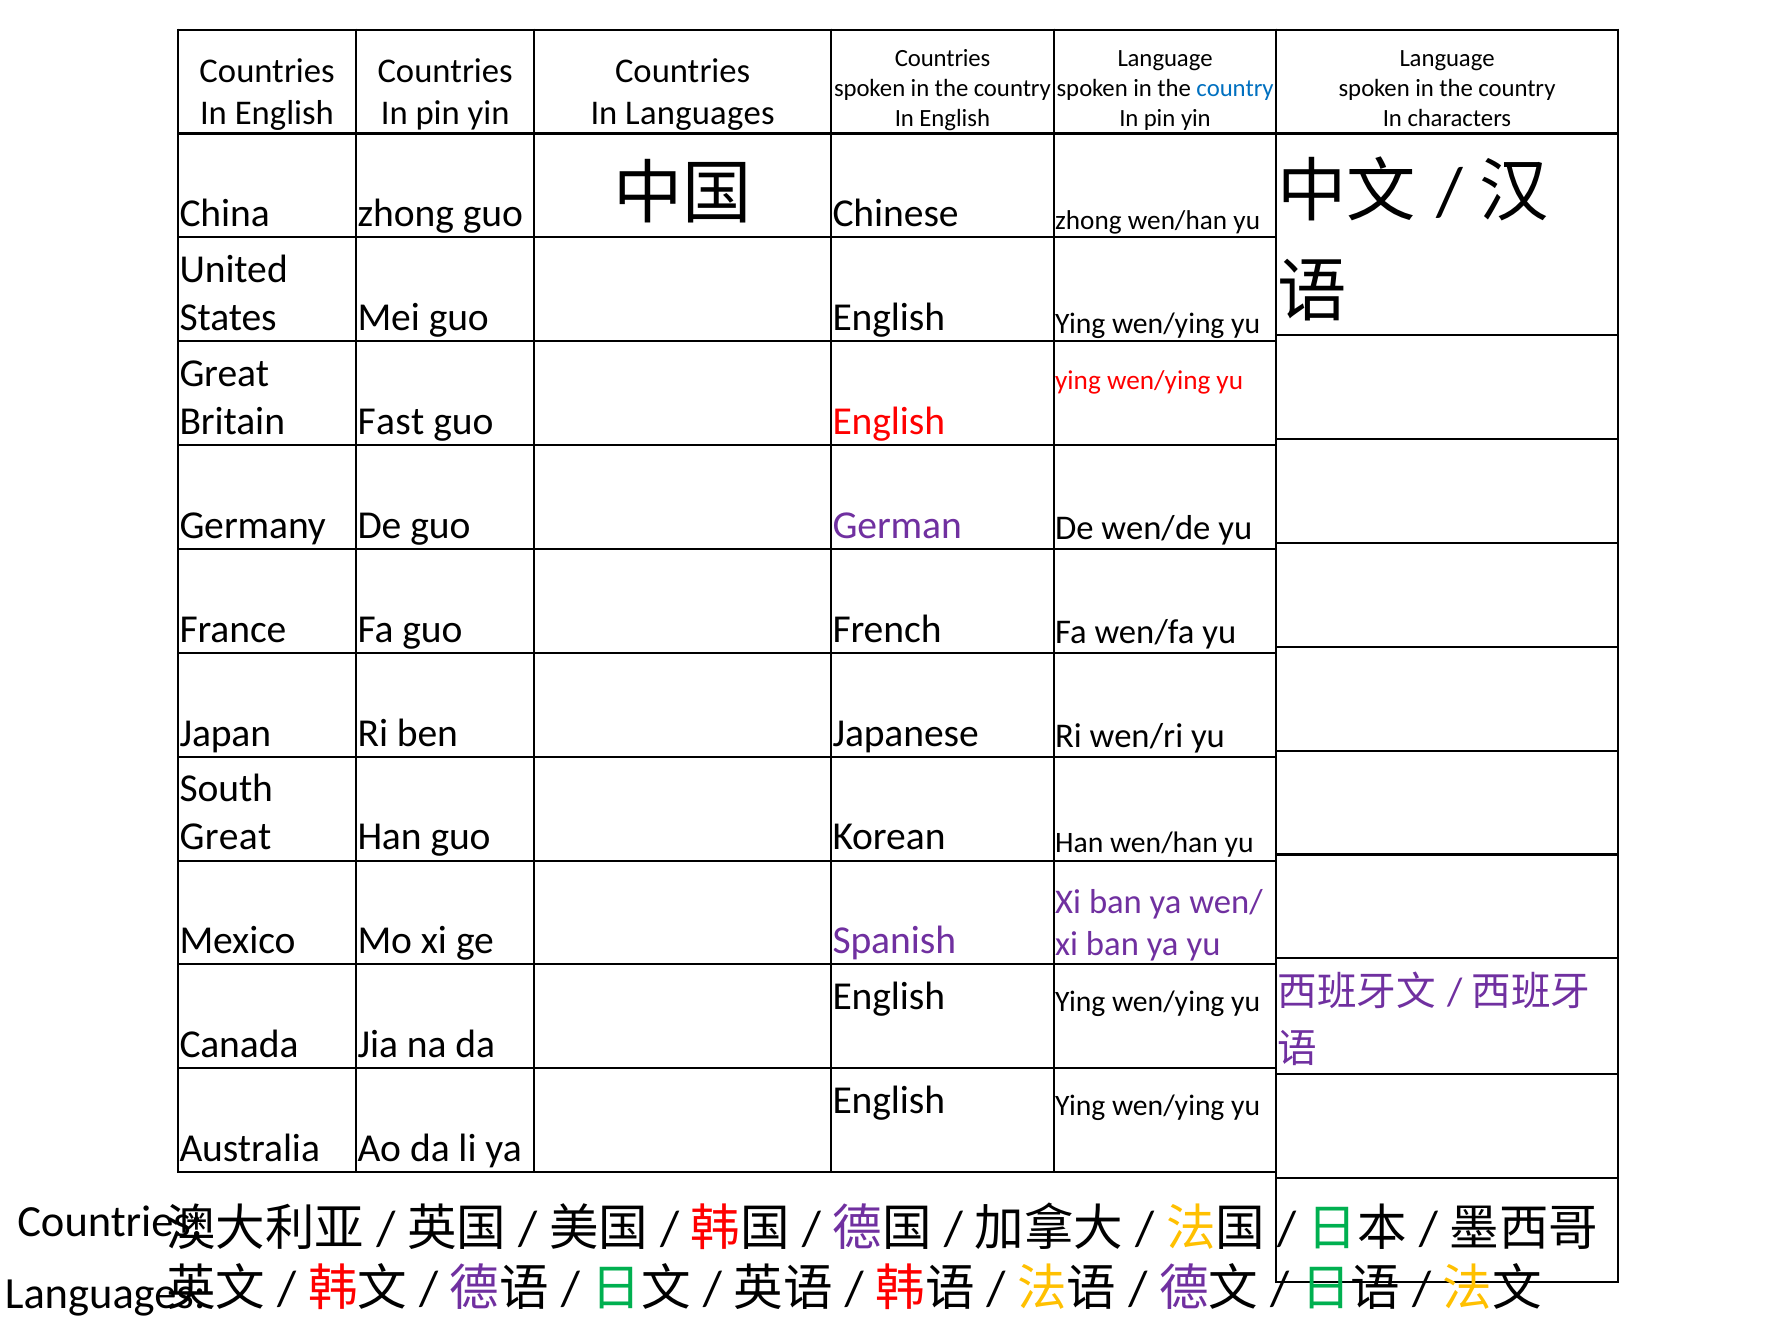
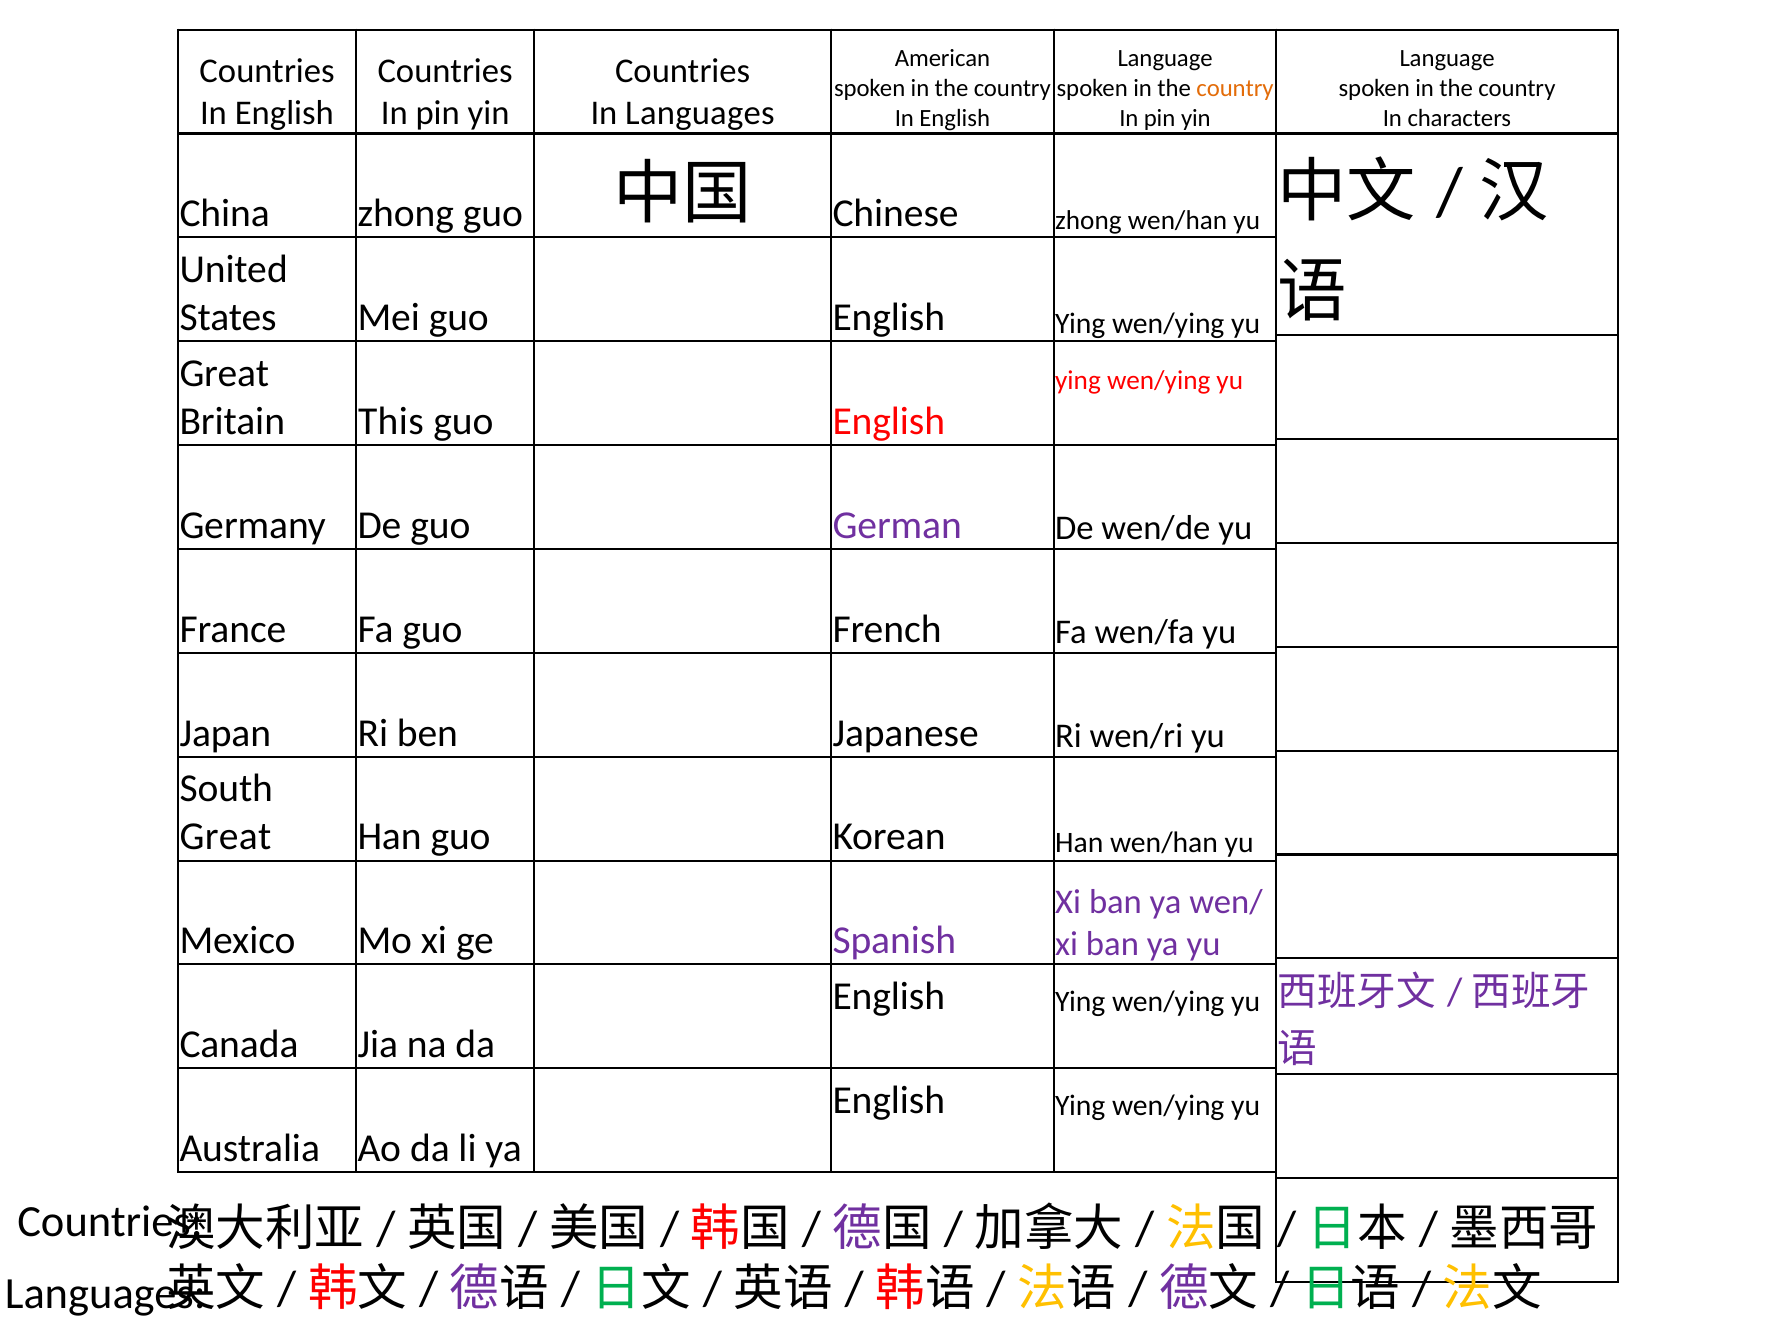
Countries at (943, 59): Countries -> American
country at (1235, 89) colour: blue -> orange
Fast: Fast -> This
